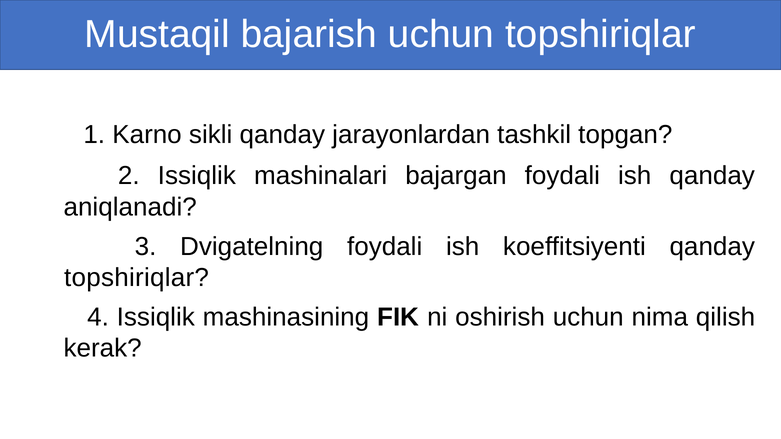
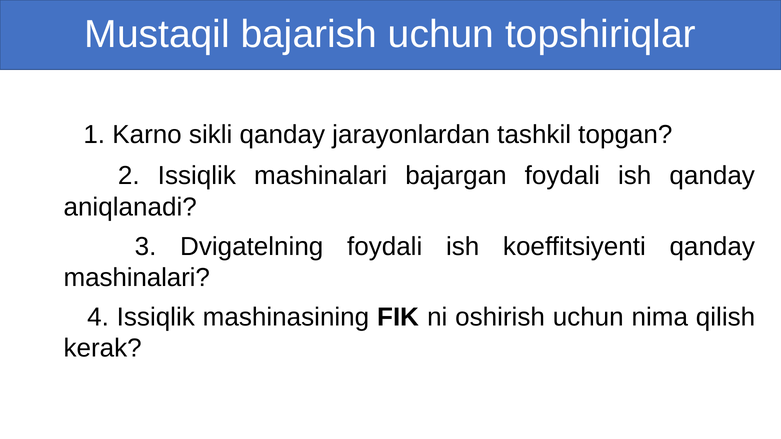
topshiriqlar at (137, 278): topshiriqlar -> mashinalari
